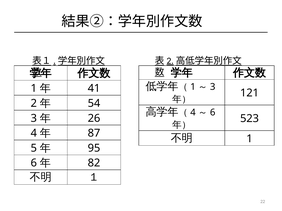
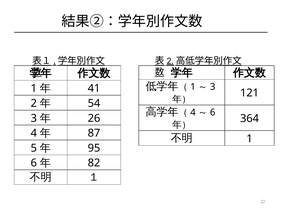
523: 523 -> 364
